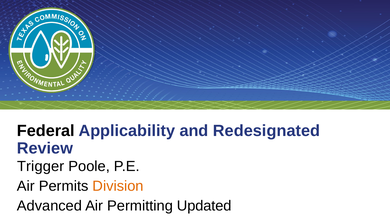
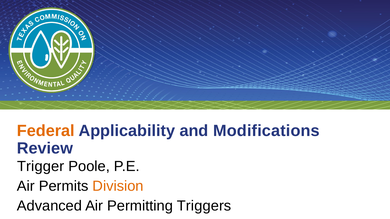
Federal colour: black -> orange
Redesignated: Redesignated -> Modifications
Updated: Updated -> Triggers
